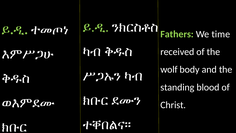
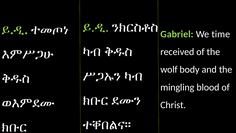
Fathers: Fathers -> Gabriel
standing: standing -> mingling
